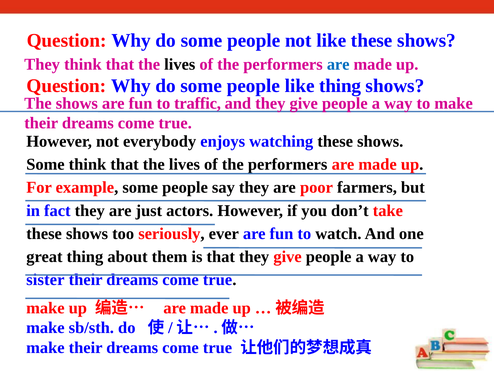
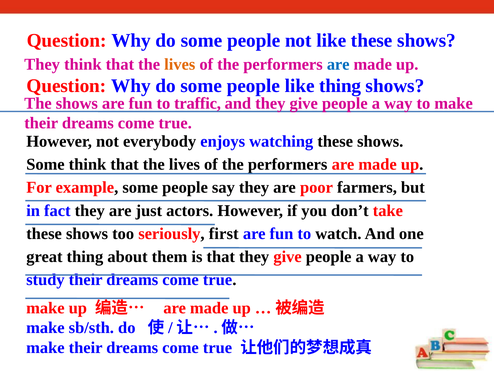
lives at (180, 64) colour: black -> orange
ever: ever -> first
sister: sister -> study
